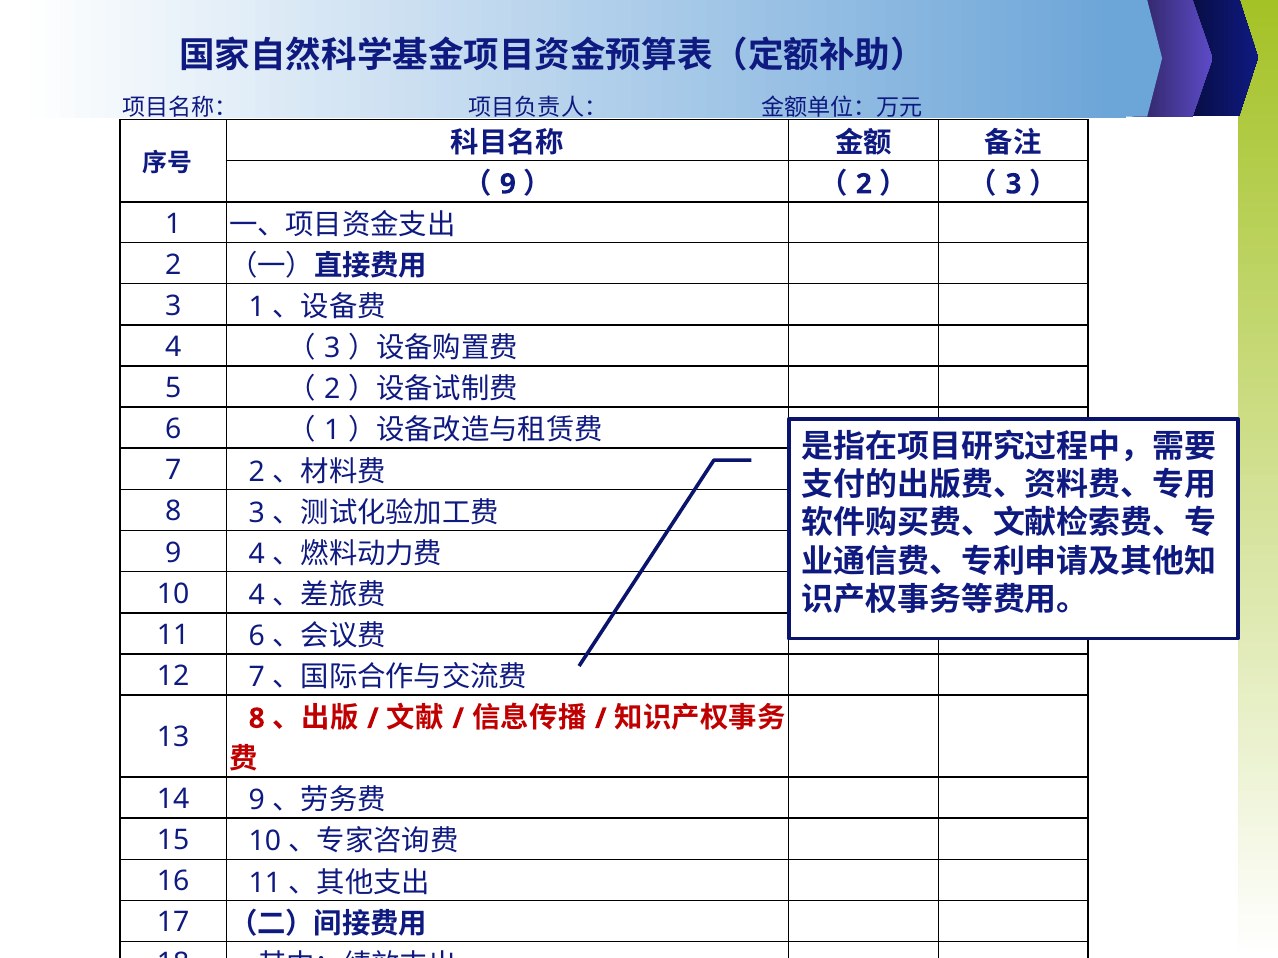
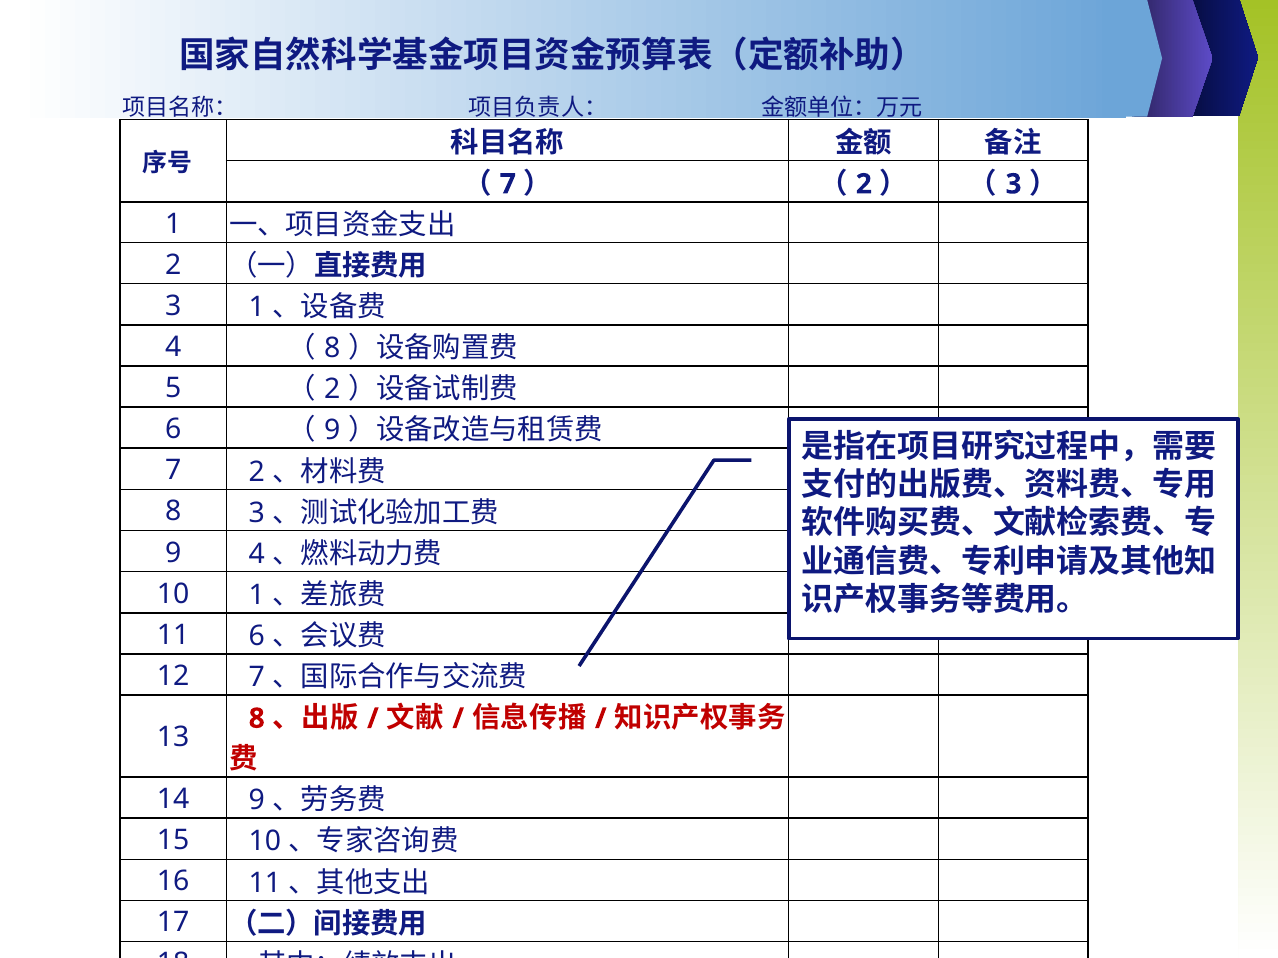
9 at (508, 184): 9 -> 7
3 at (332, 348): 3 -> 8
1 at (332, 431): 1 -> 9
10 4: 4 -> 1
